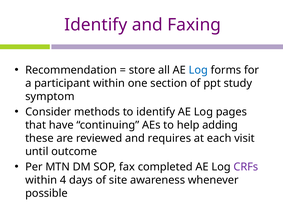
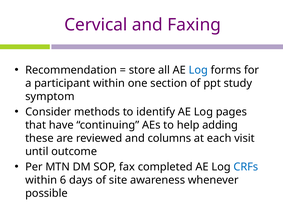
Identify at (96, 25): Identify -> Cervical
requires: requires -> columns
CRFs colour: purple -> blue
4: 4 -> 6
